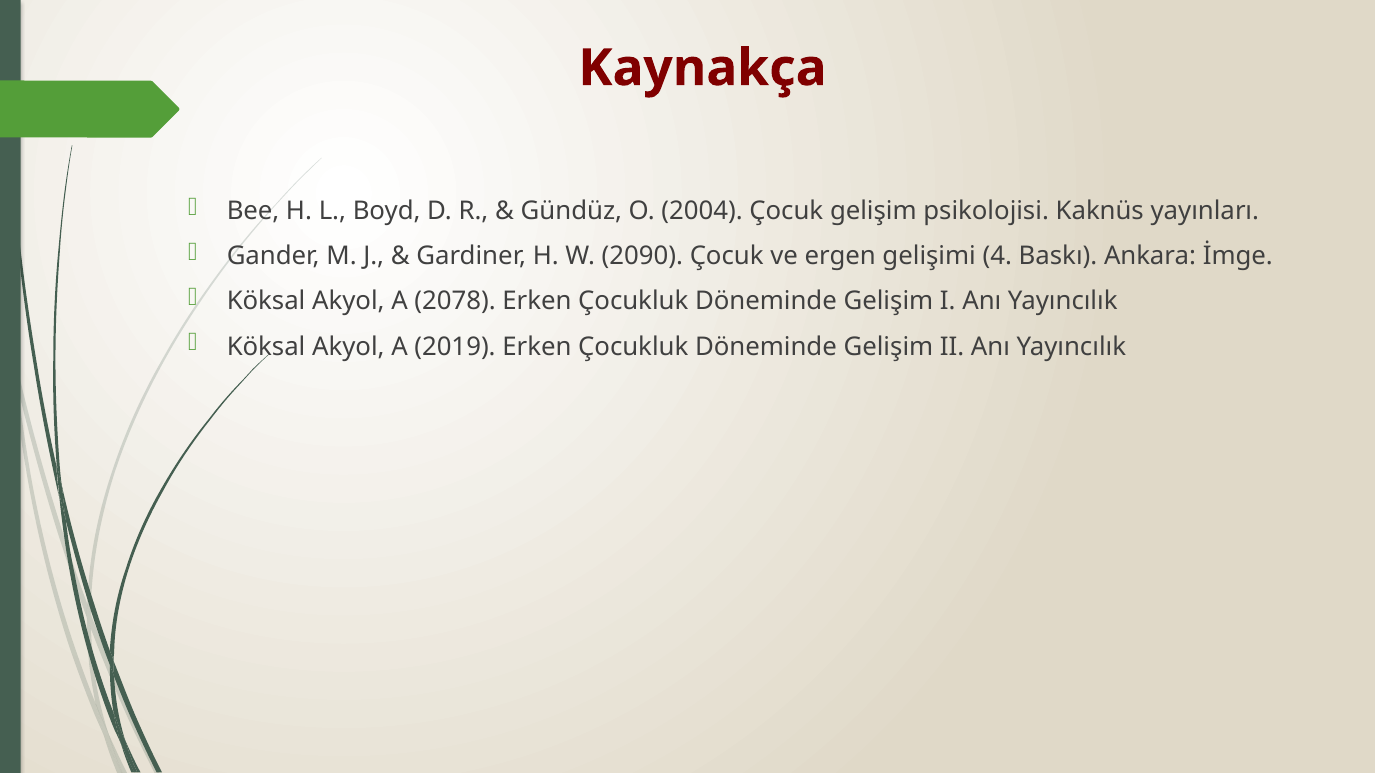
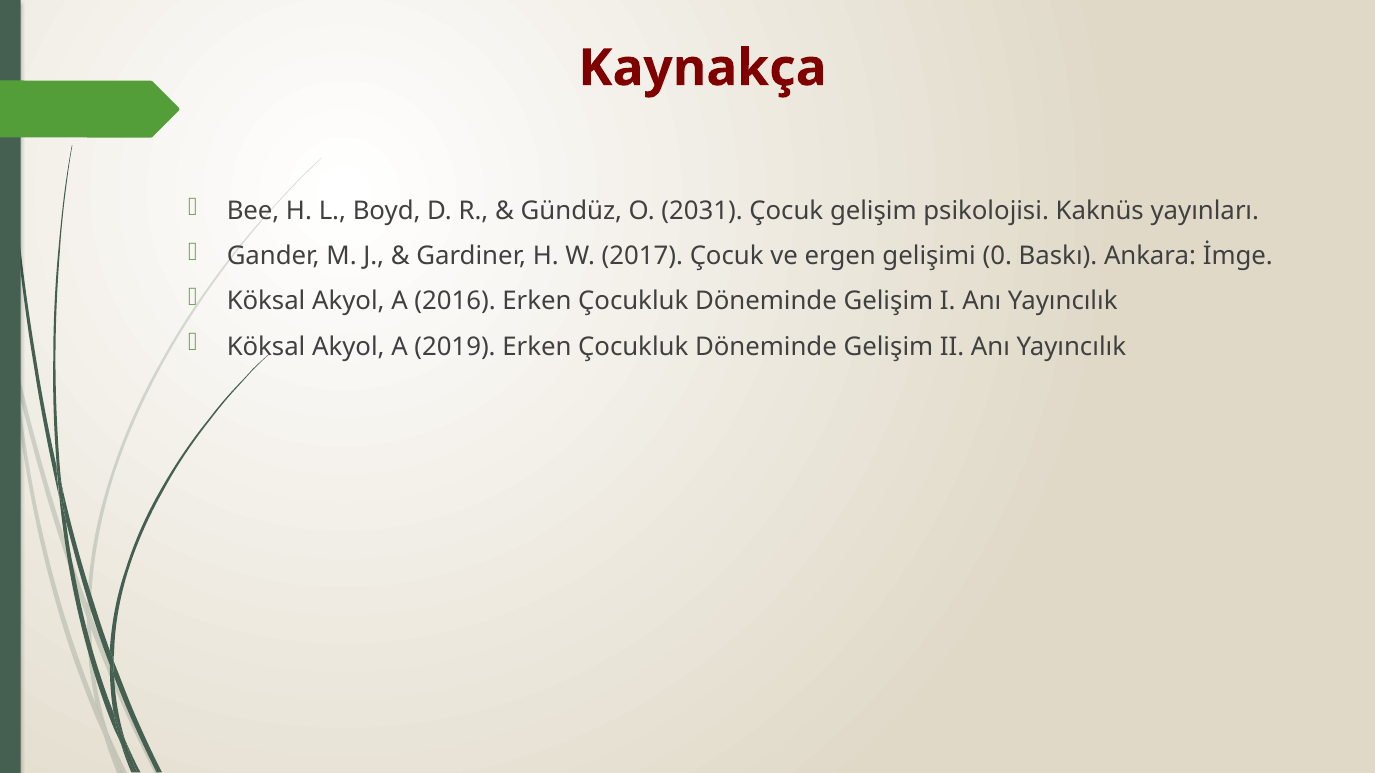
2004: 2004 -> 2031
2090: 2090 -> 2017
4: 4 -> 0
2078: 2078 -> 2016
